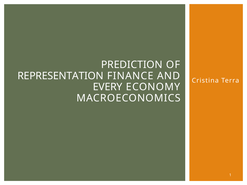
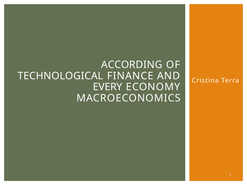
PREDICTION: PREDICTION -> ACCORDING
REPRESENTATION: REPRESENTATION -> TECHNOLOGICAL
